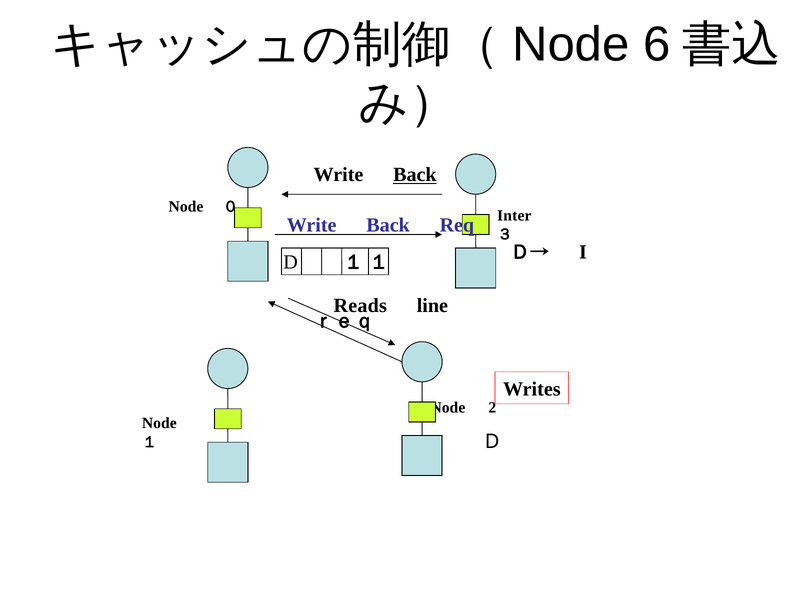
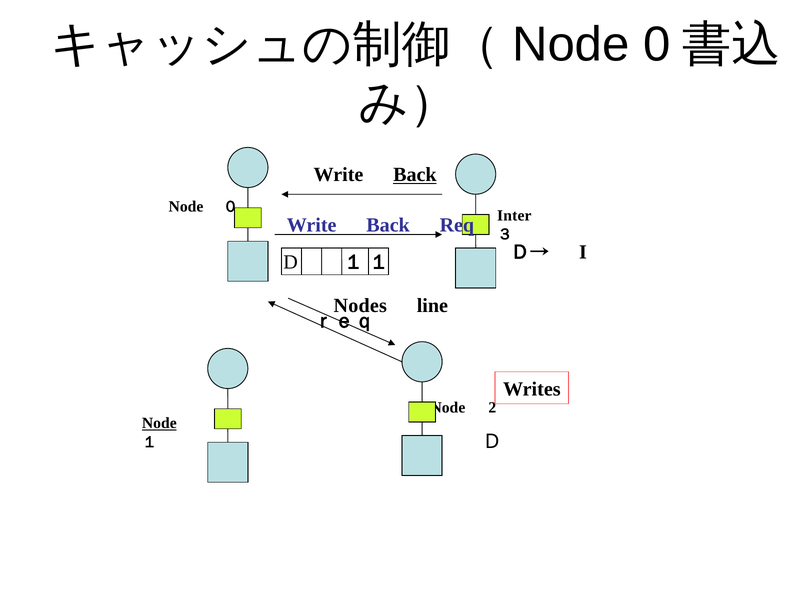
6: 6 -> 0
Reads: Reads -> Nodes
Node at (159, 423) underline: none -> present
